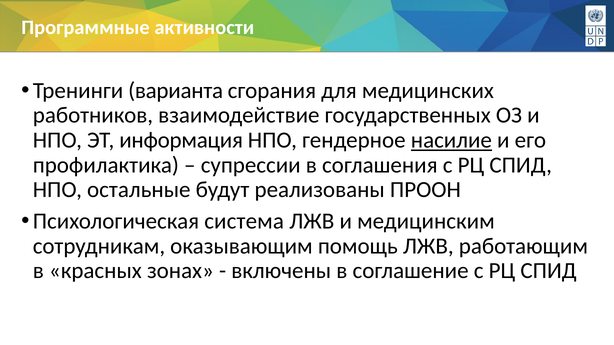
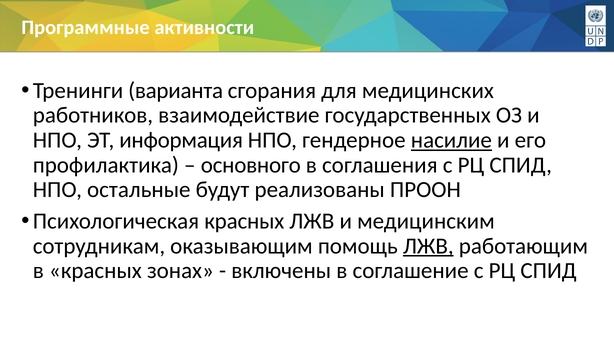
супрессии: супрессии -> основного
Психологическая система: система -> красных
ЛЖВ at (428, 246) underline: none -> present
